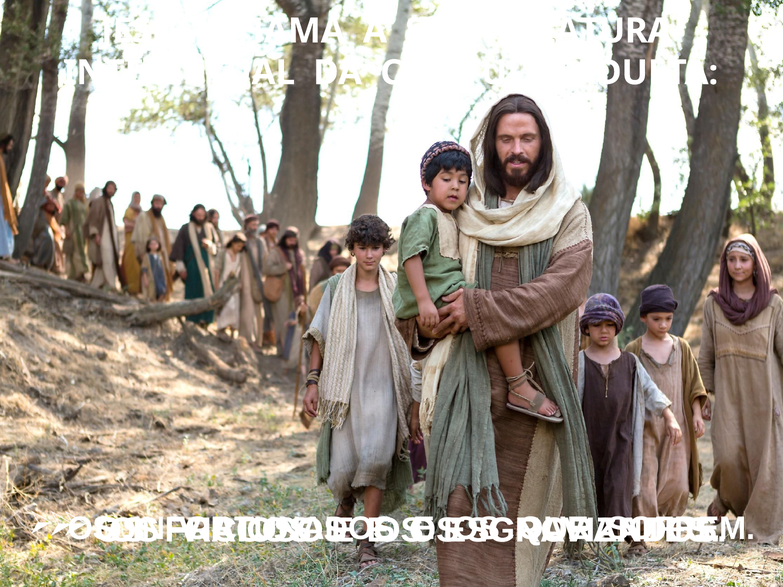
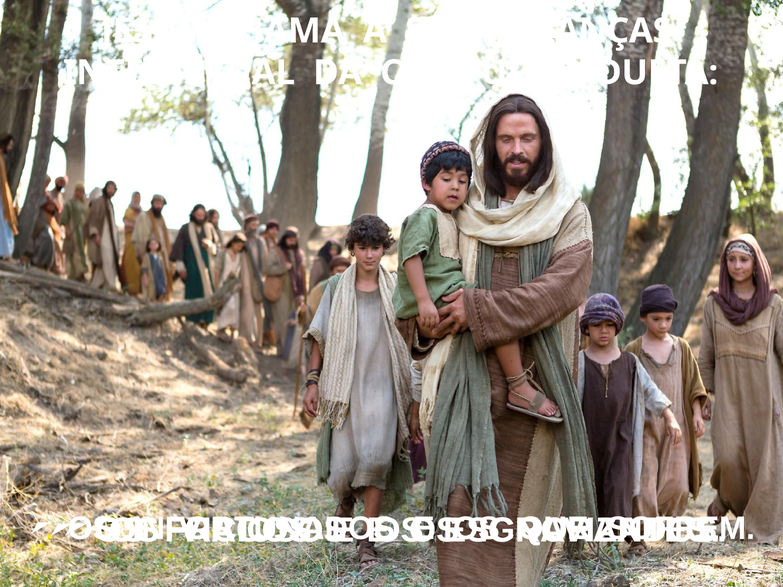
CRIATURA: CRIATURA -> CRIANÇAS
